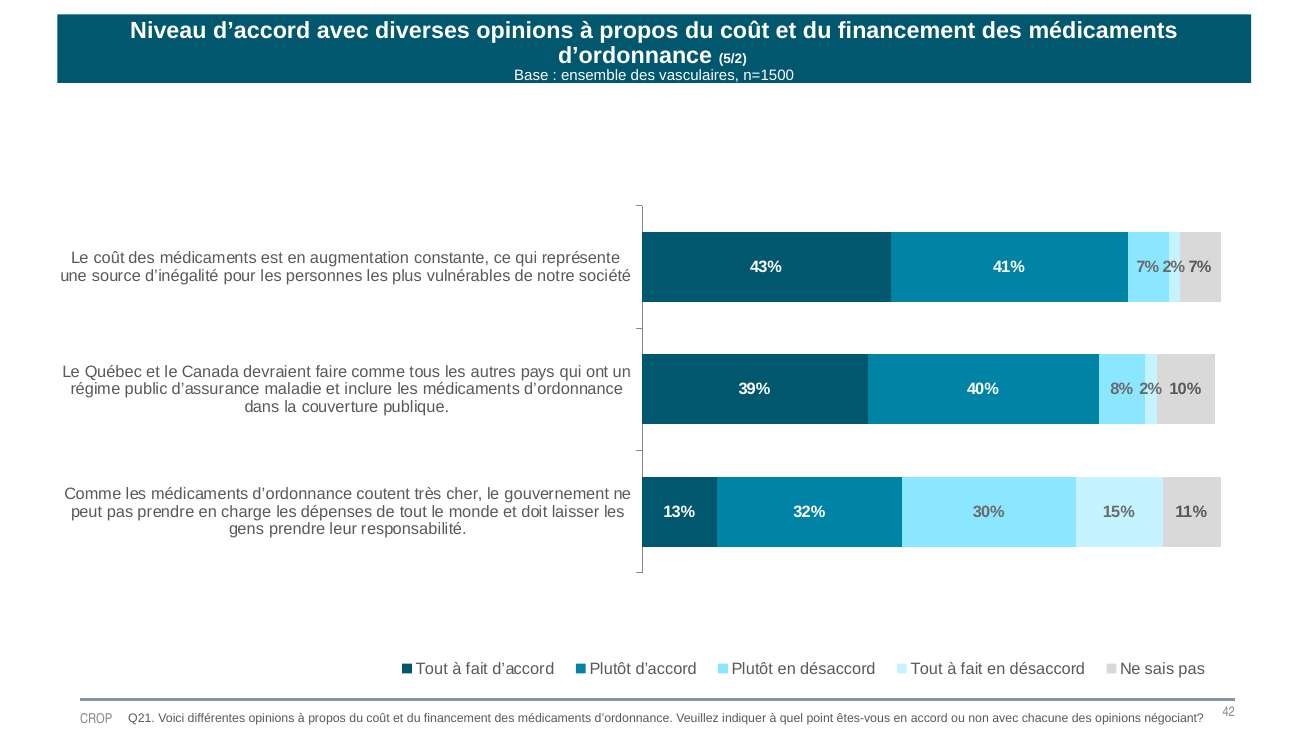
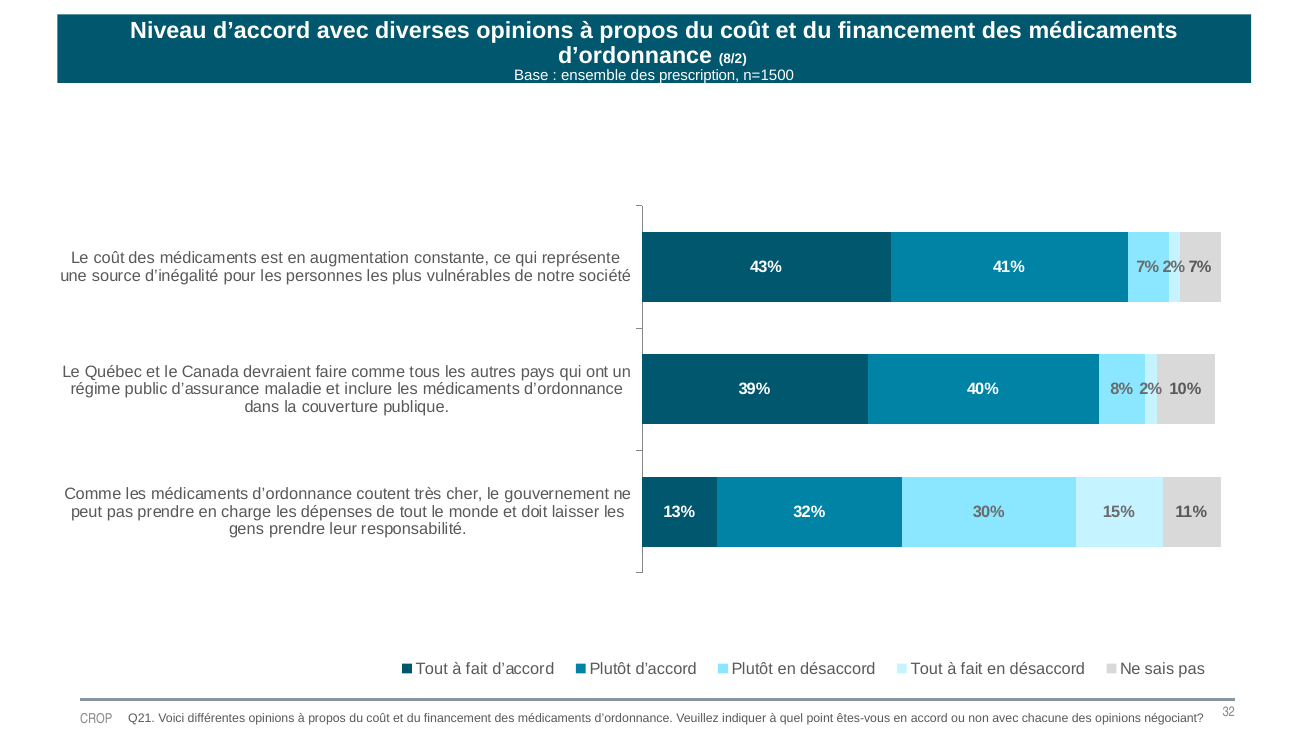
5/2: 5/2 -> 8/2
vasculaires: vasculaires -> prescription
42: 42 -> 32
